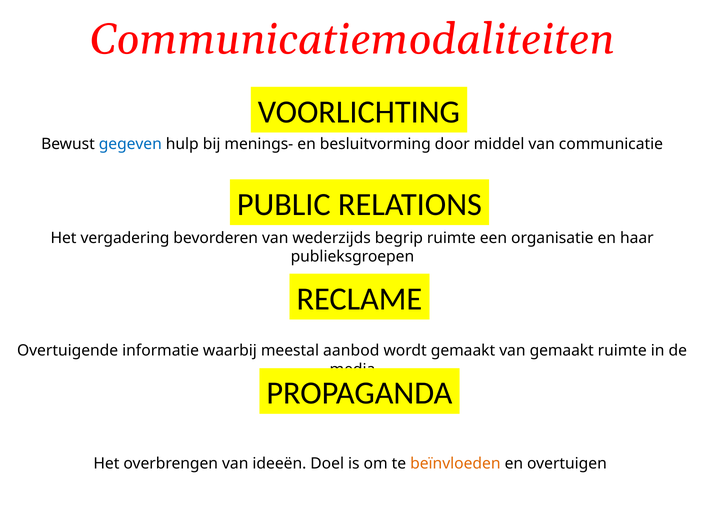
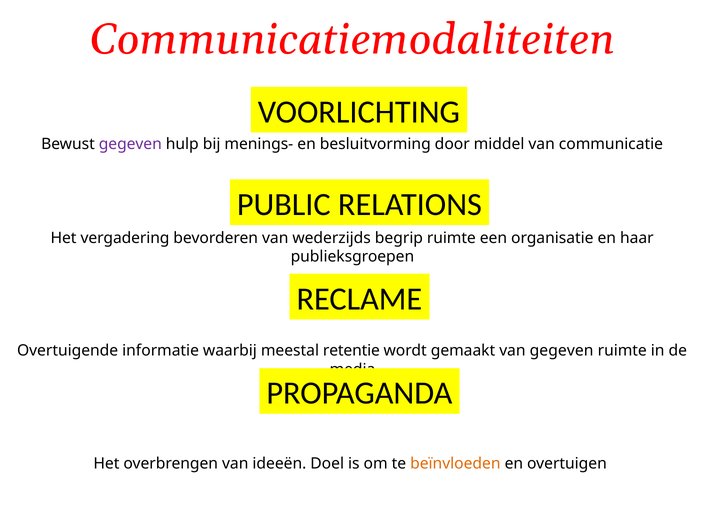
gegeven at (130, 144) colour: blue -> purple
aanbod: aanbod -> retentie
van gemaakt: gemaakt -> gegeven
